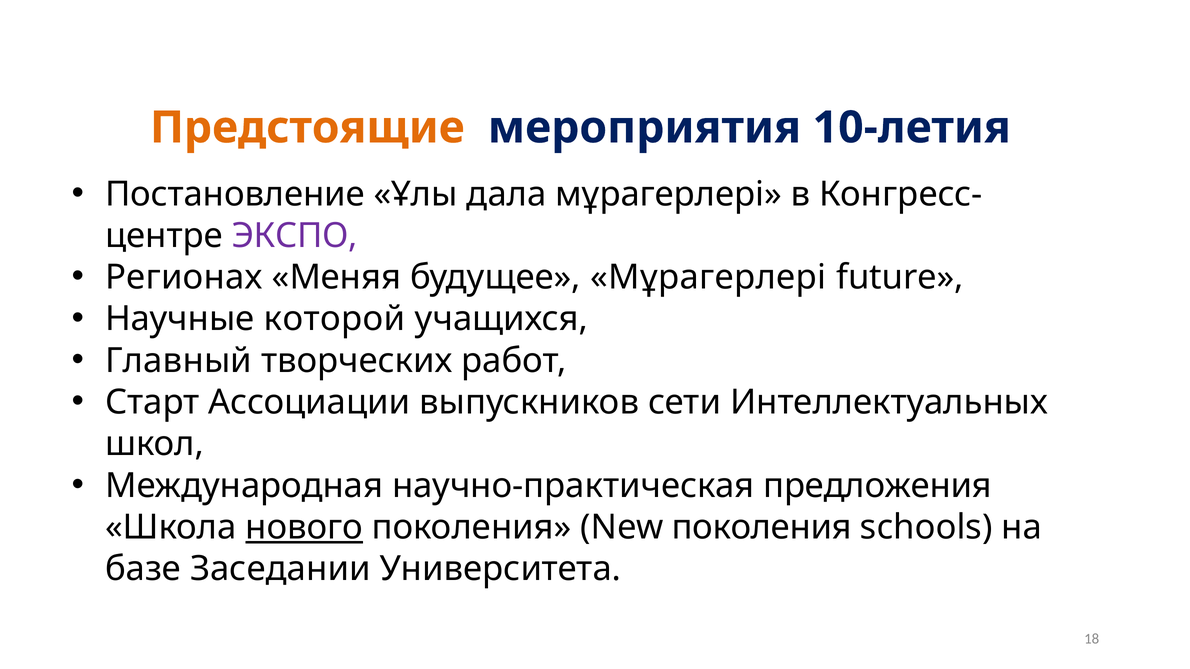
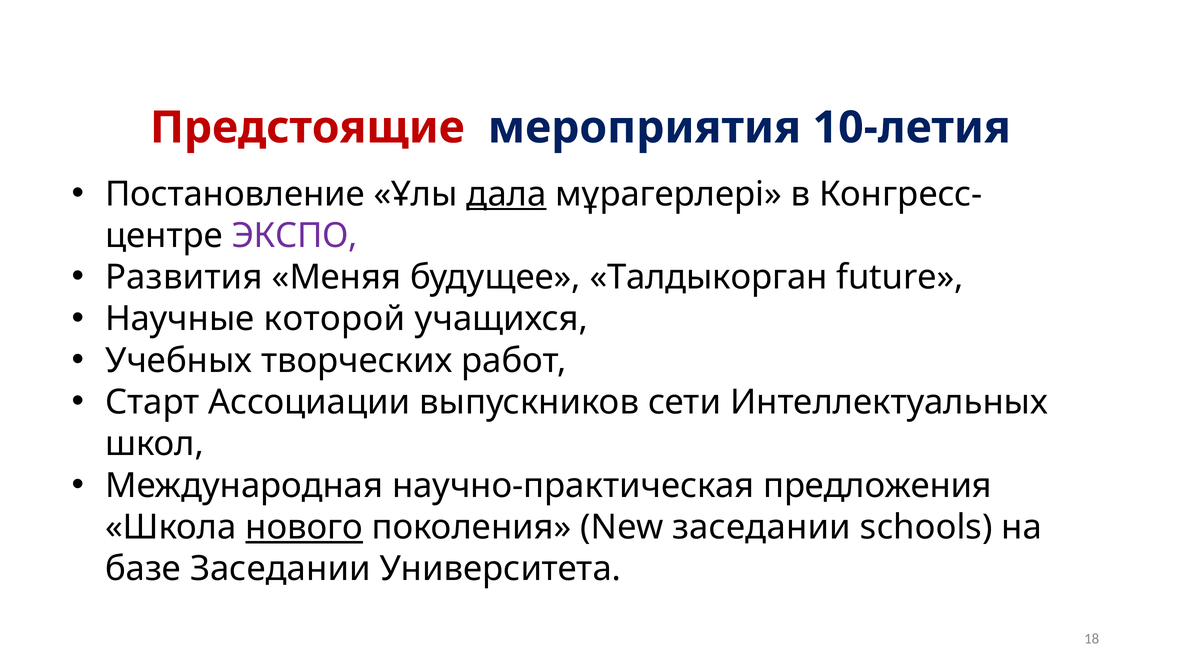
Предстоящие colour: orange -> red
дала underline: none -> present
Регионах: Регионах -> Развития
будущее Мұрагерлері: Мұрагерлері -> Талдыкорган
Главный: Главный -> Учебных
New поколения: поколения -> заседании
